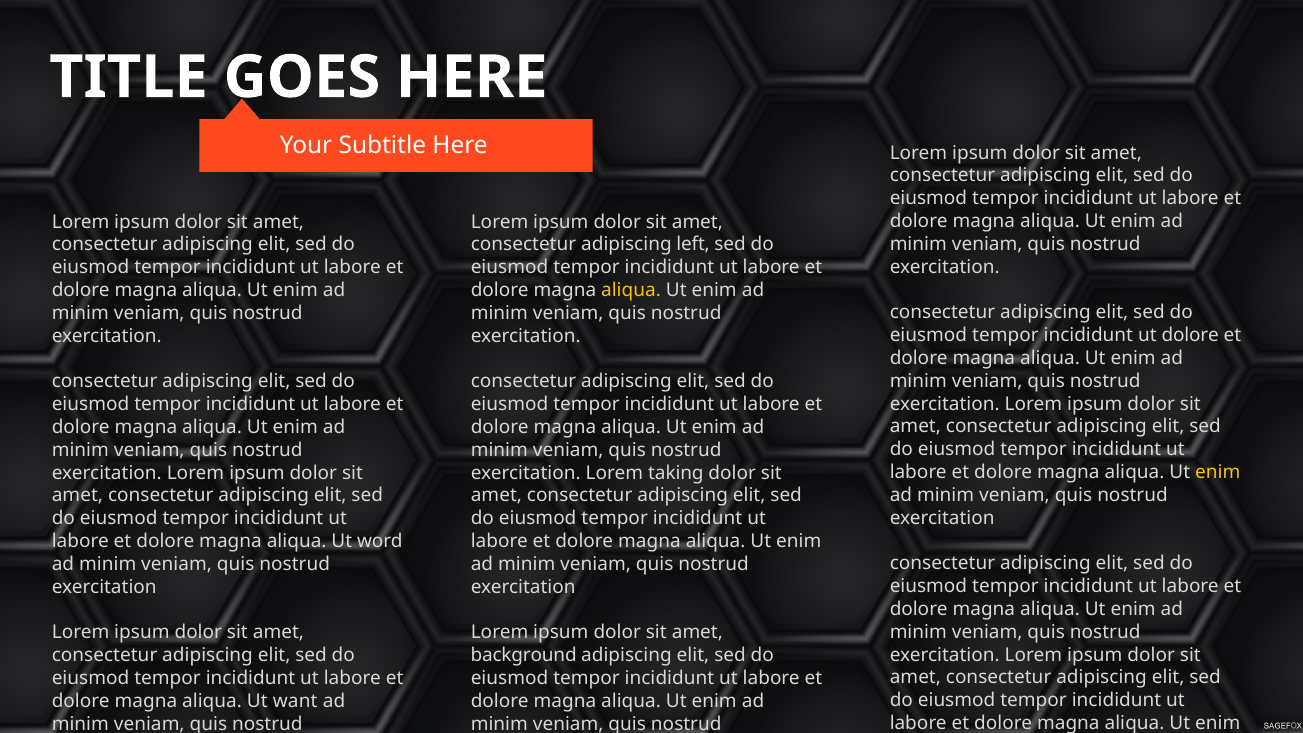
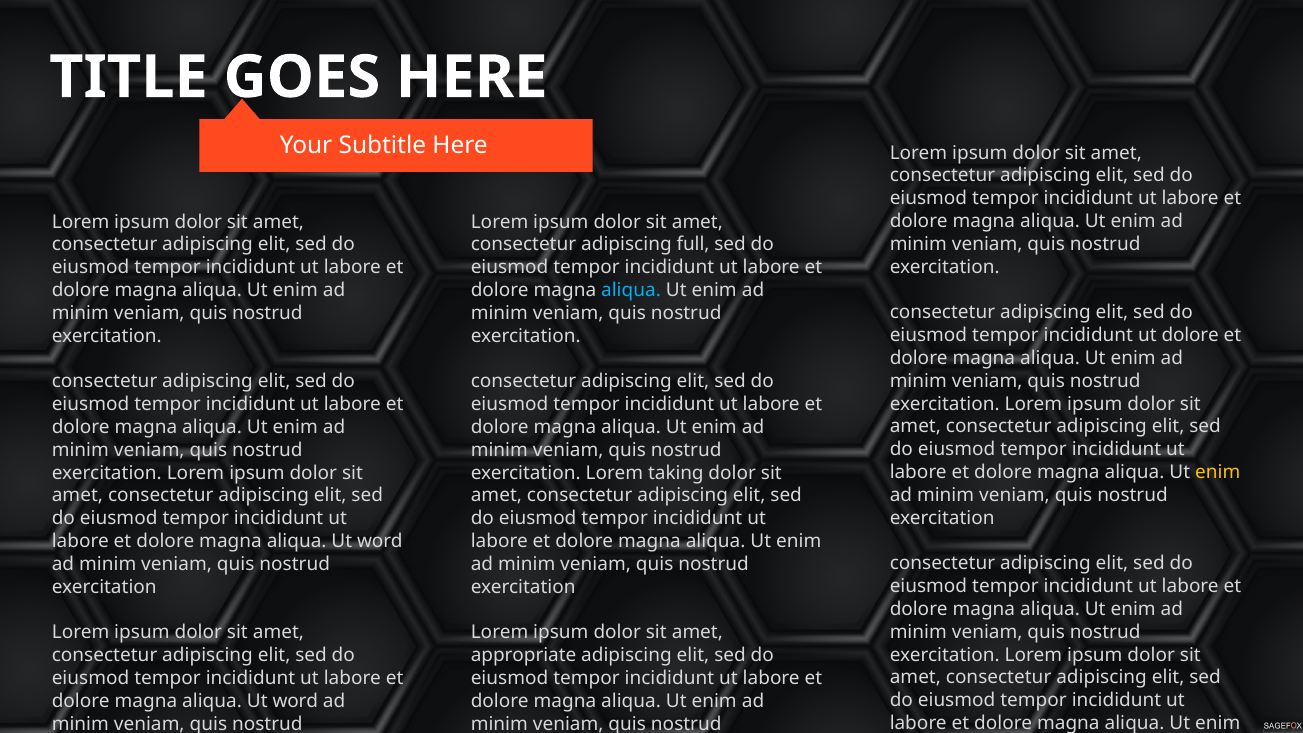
left: left -> full
aliqua at (631, 290) colour: yellow -> light blue
background: background -> appropriate
want at (295, 701): want -> word
